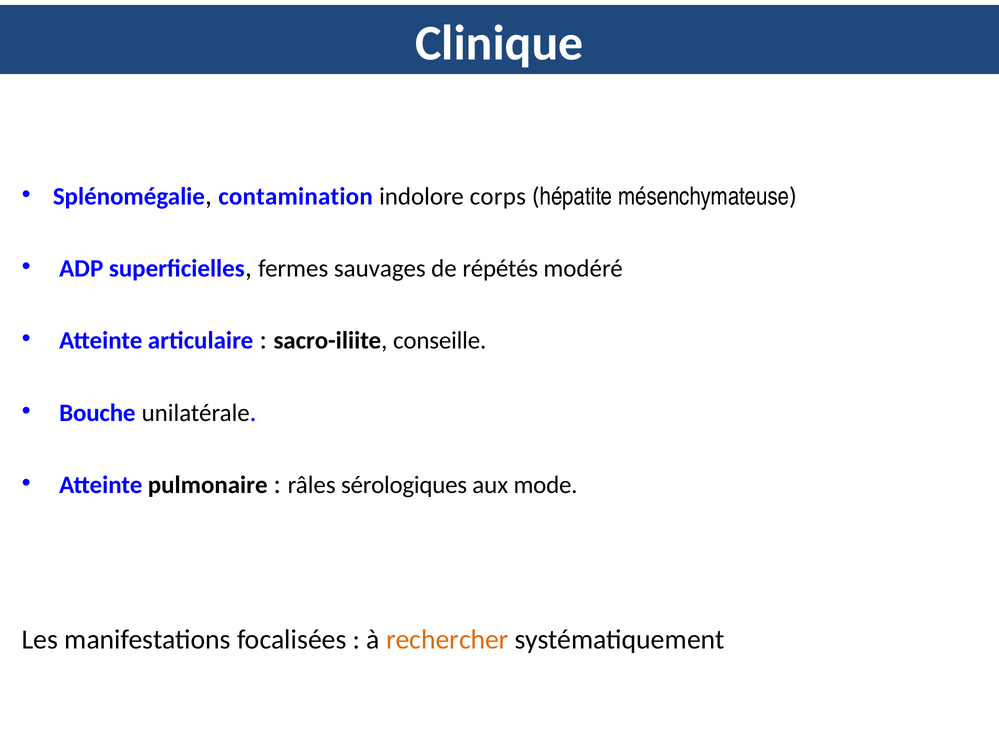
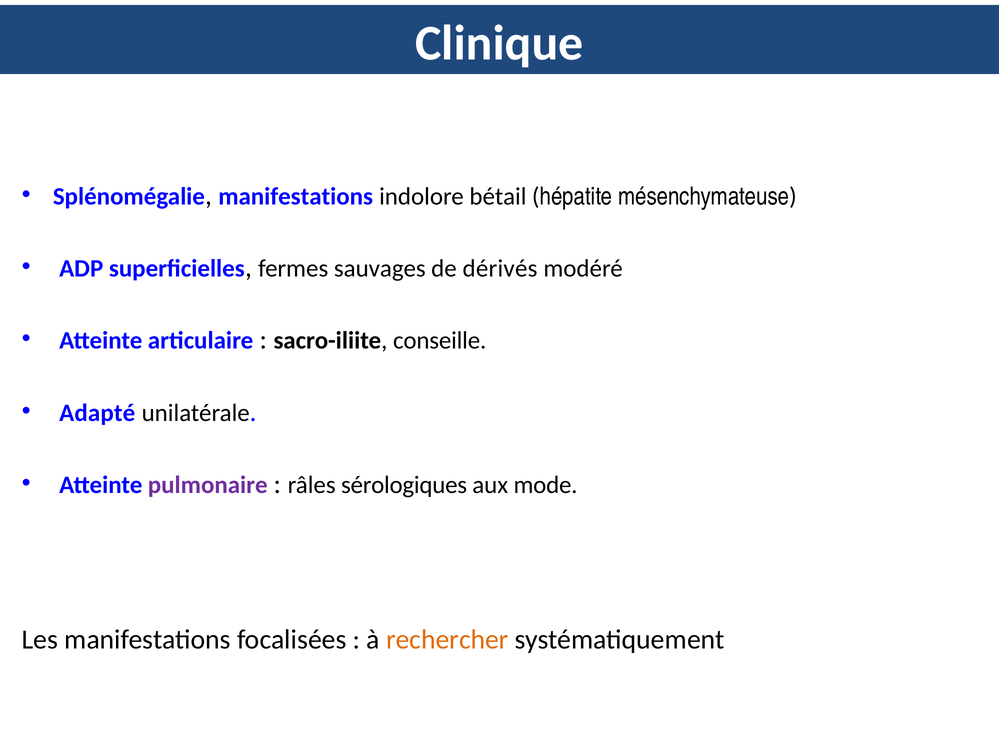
Splénomégalie contamination: contamination -> manifestations
corps: corps -> bétail
répétés: répétés -> dérivés
Bouche: Bouche -> Adapté
pulmonaire colour: black -> purple
